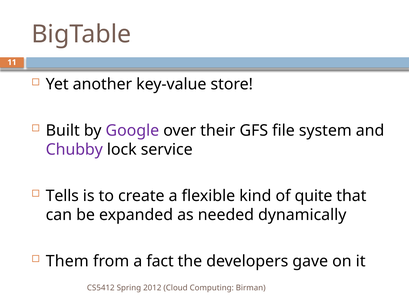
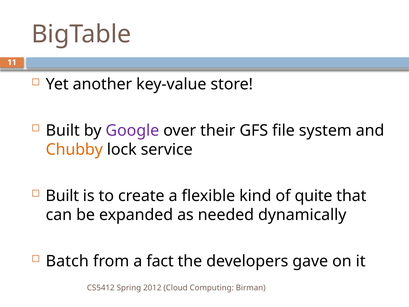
Chubby colour: purple -> orange
Tells at (62, 196): Tells -> Built
Them: Them -> Batch
